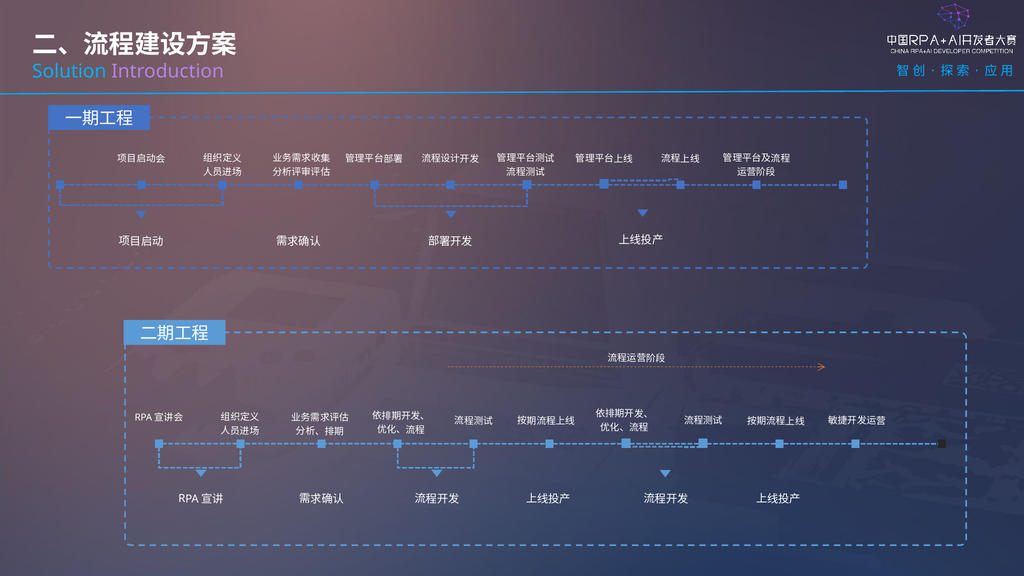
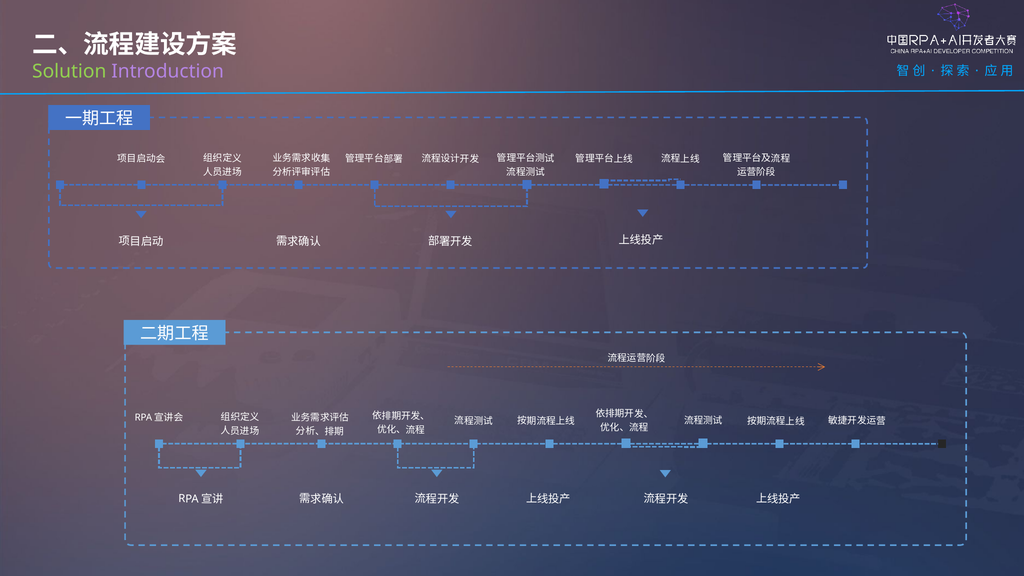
Solution colour: light blue -> light green
